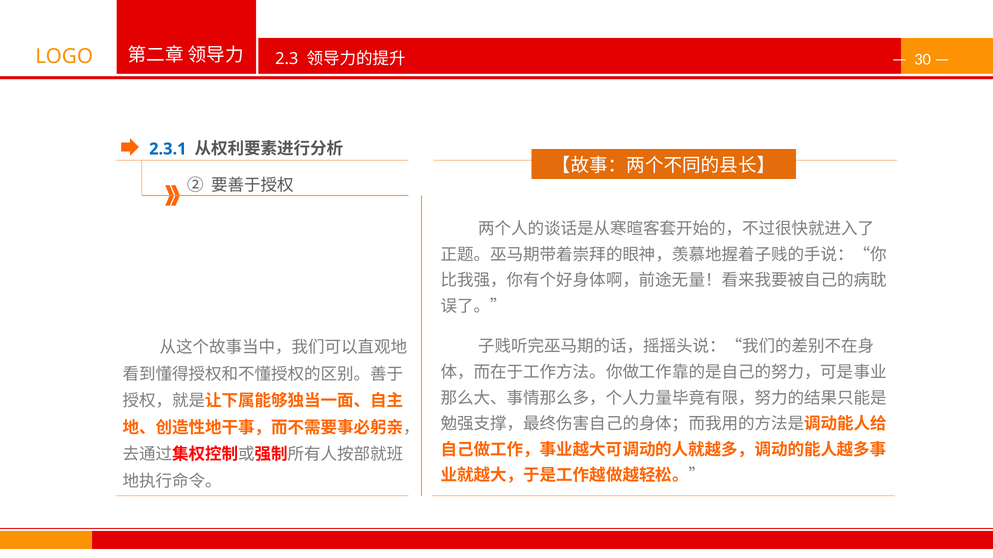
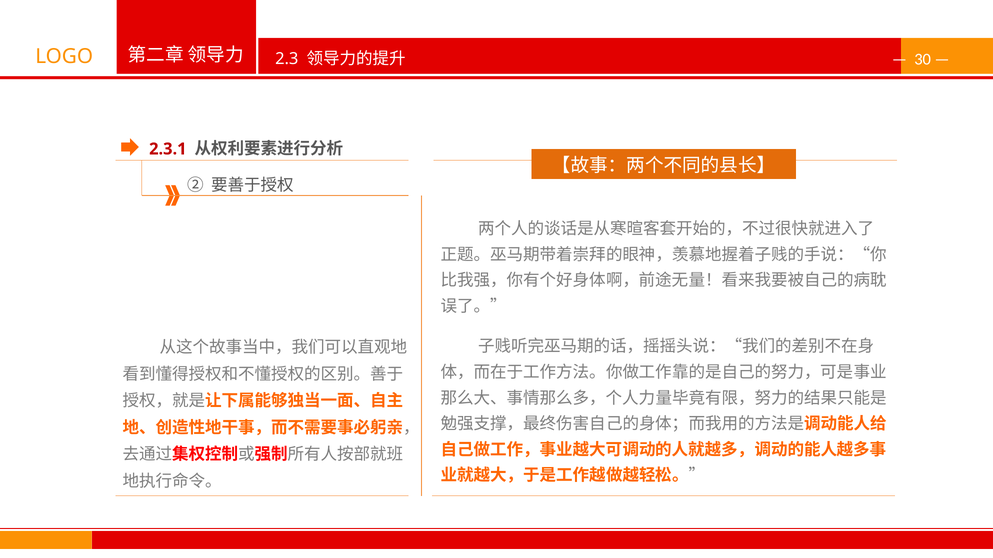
2.3.1 colour: blue -> red
